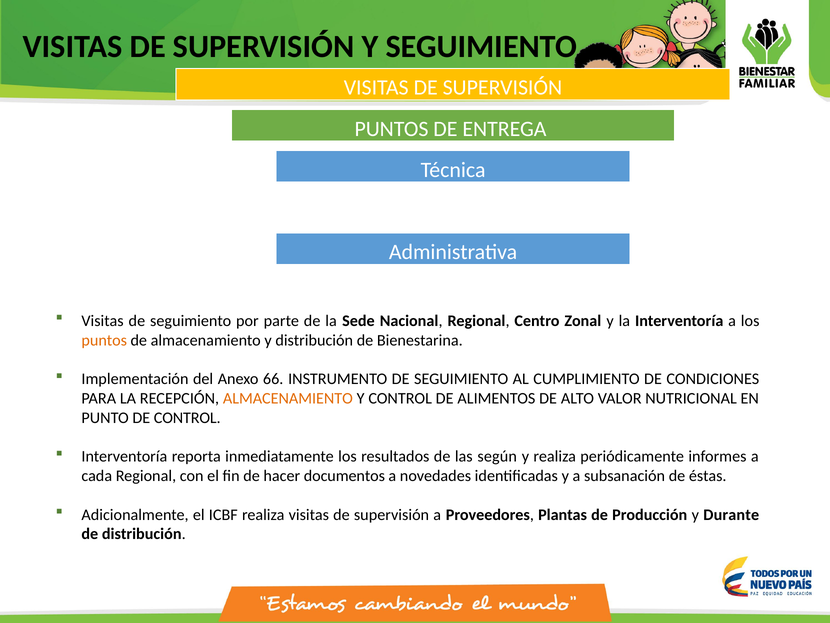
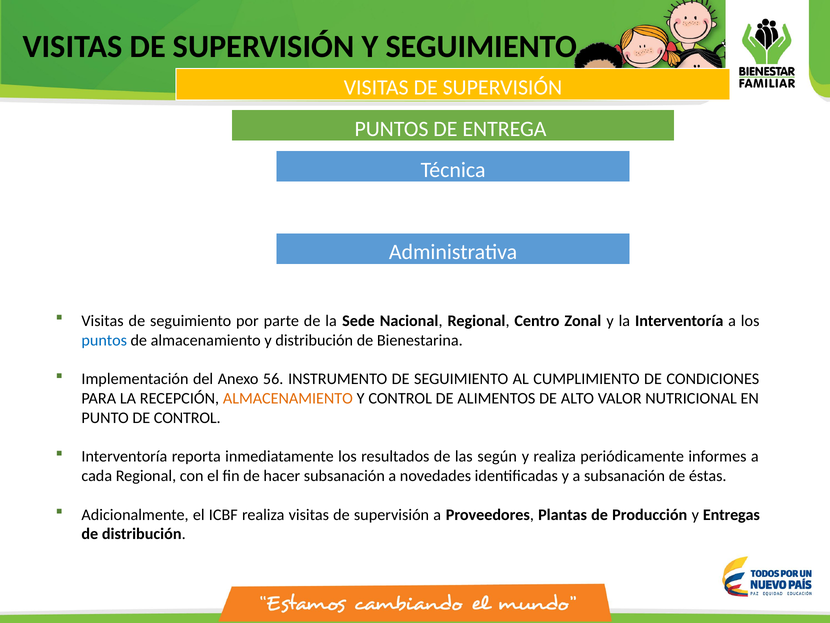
puntos at (104, 340) colour: orange -> blue
66: 66 -> 56
hacer documentos: documentos -> subsanación
Durante: Durante -> Entregas
